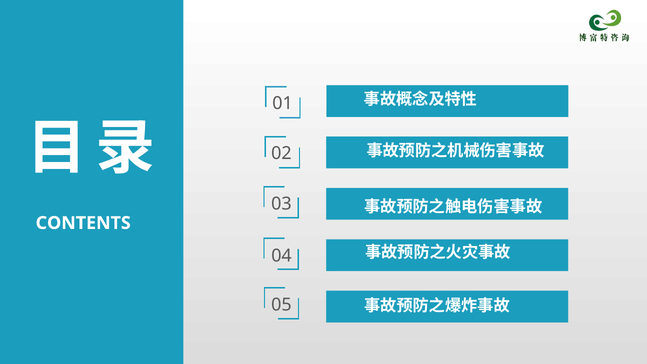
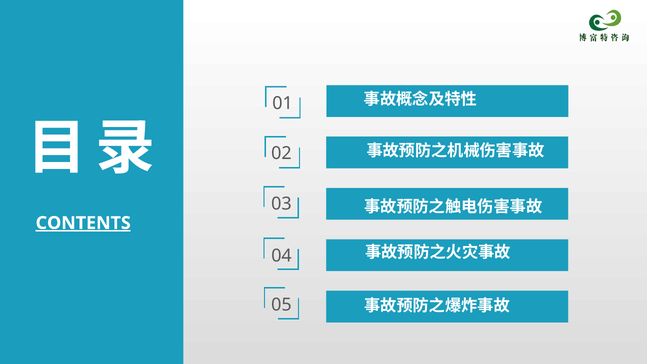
CONTENTS underline: none -> present
